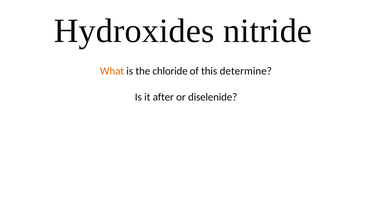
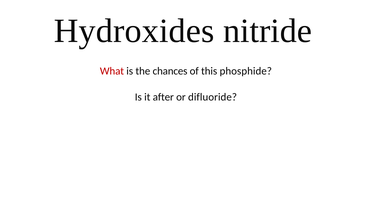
What colour: orange -> red
chloride: chloride -> chances
determine: determine -> phosphide
diselenide: diselenide -> difluoride
